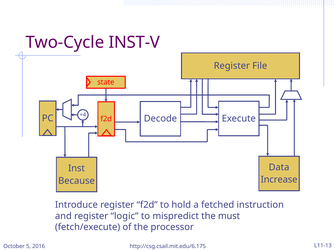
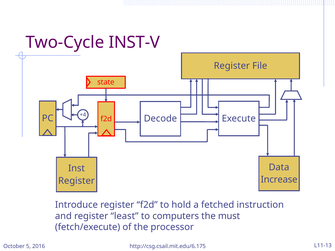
Because at (77, 181): Because -> Register
logic: logic -> least
mispredict: mispredict -> computers
